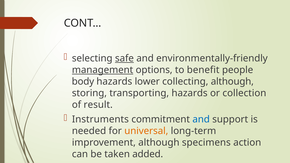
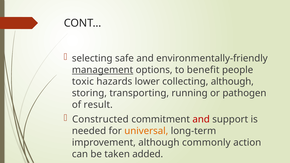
safe underline: present -> none
body: body -> toxic
transporting hazards: hazards -> running
collection: collection -> pathogen
Instruments: Instruments -> Constructed
and at (201, 119) colour: blue -> red
specimens: specimens -> commonly
